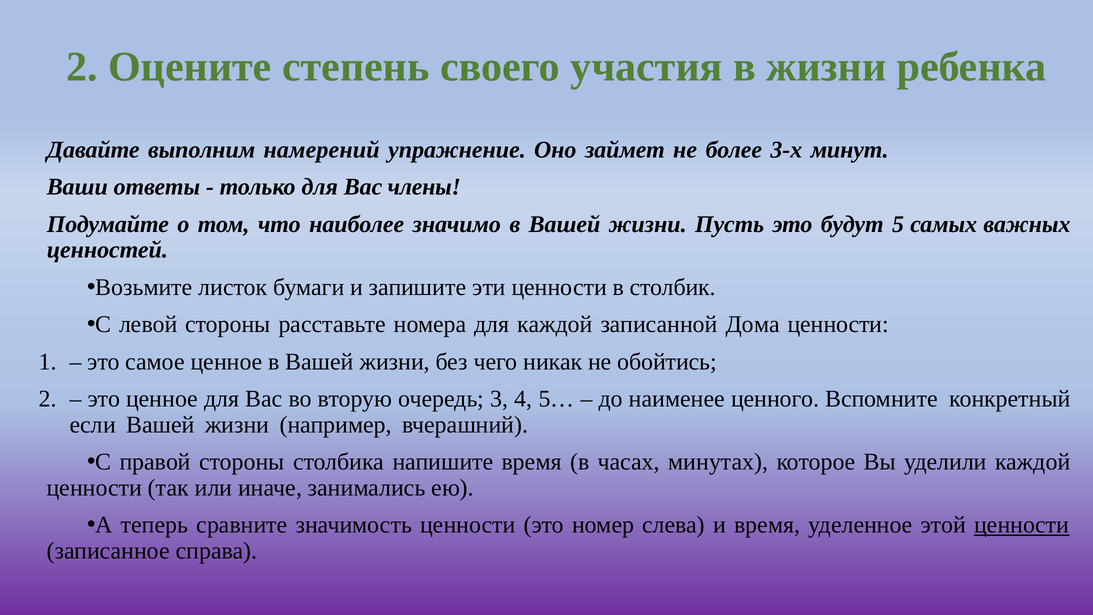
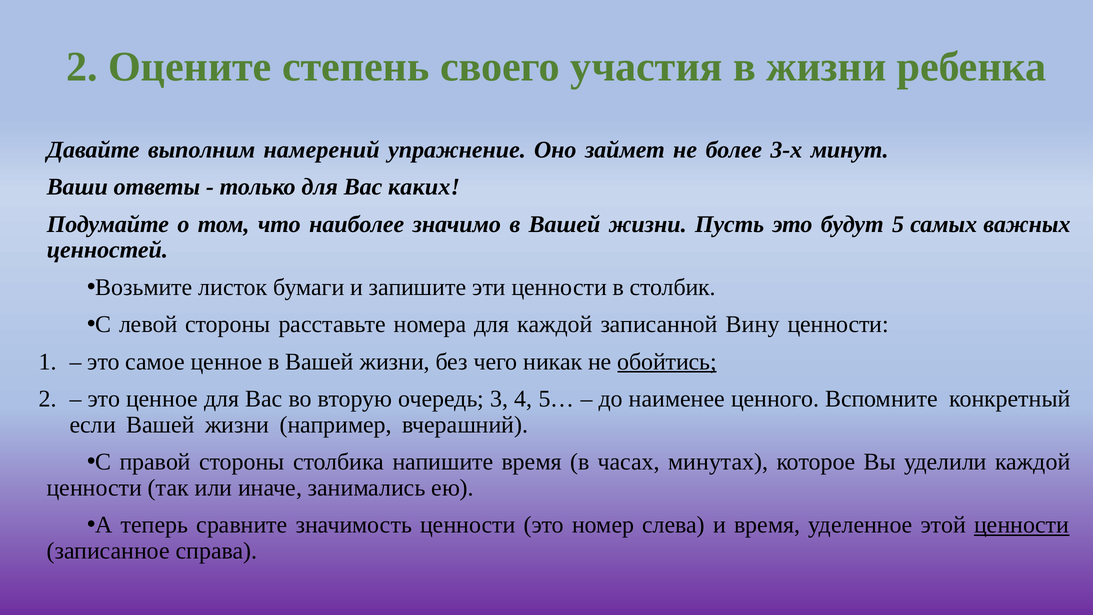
члены: члены -> каких
Дома: Дома -> Вину
обойтись underline: none -> present
